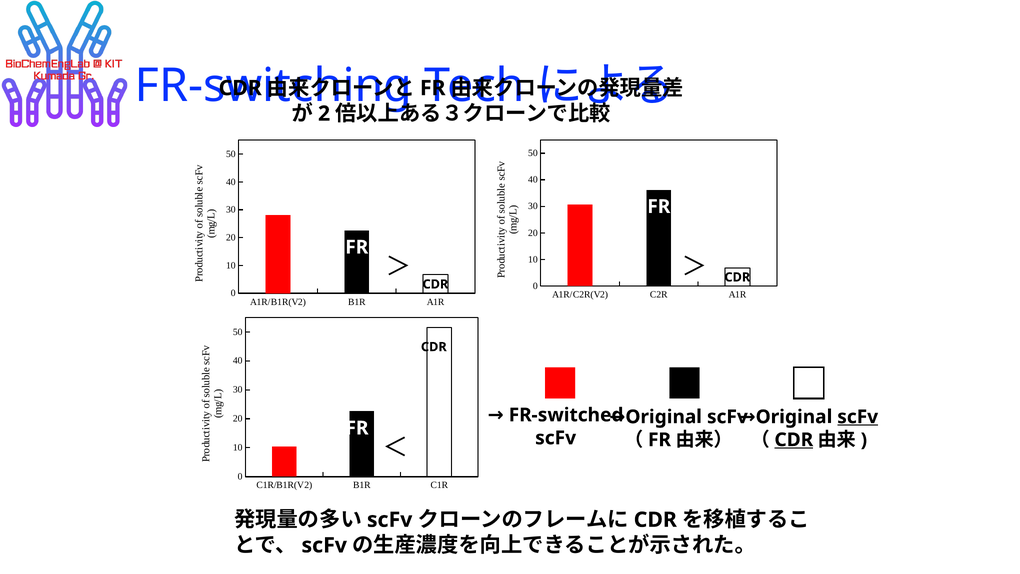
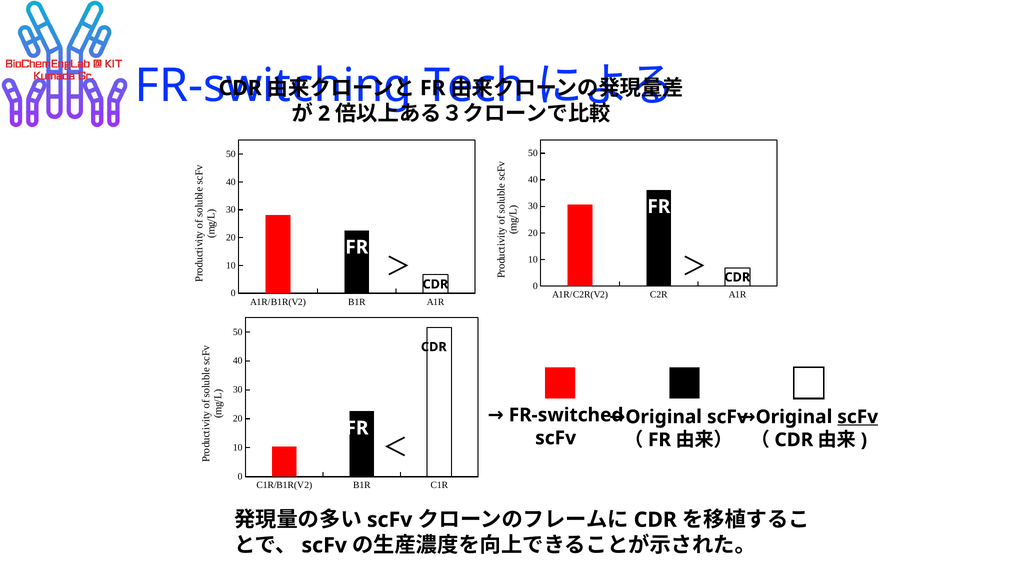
CDR at (794, 440) underline: present -> none
